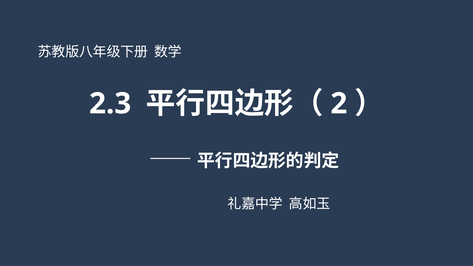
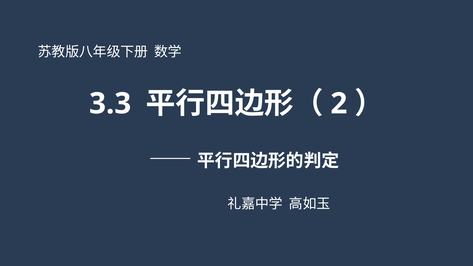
2.3: 2.3 -> 3.3
